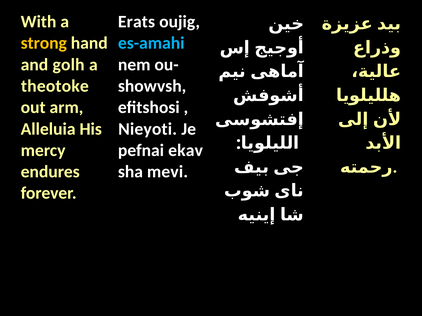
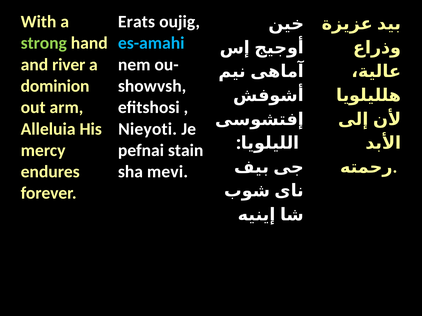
strong colour: yellow -> light green
golh: golh -> river
theotoke: theotoke -> dominion
ekav: ekav -> stain
